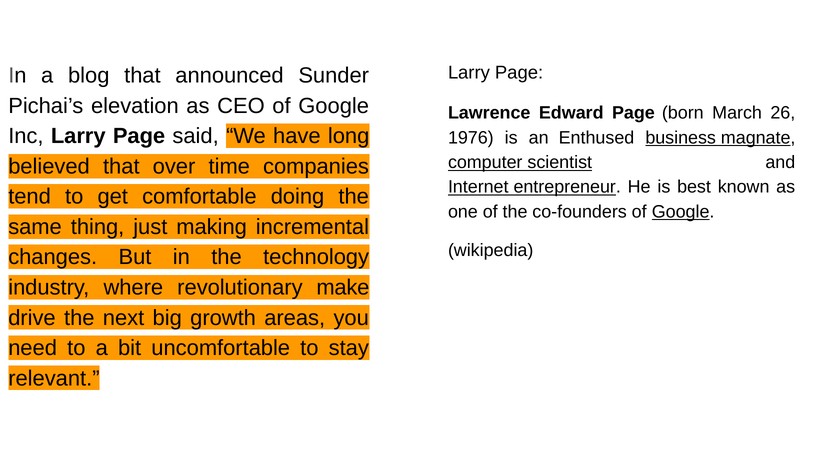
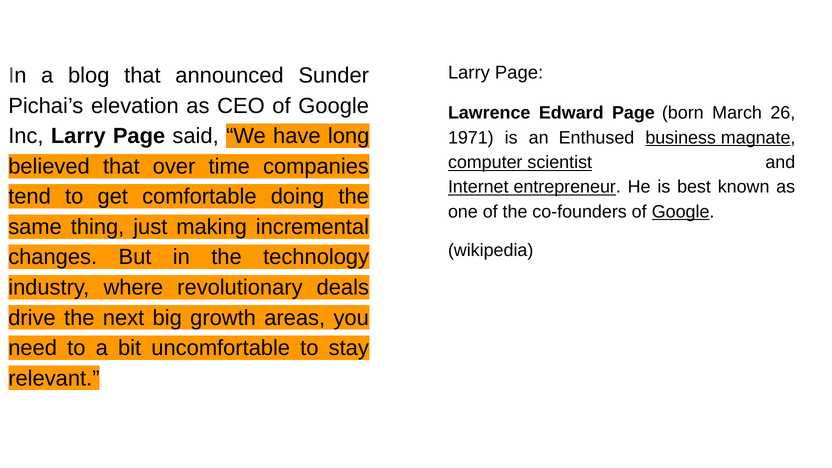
1976: 1976 -> 1971
make: make -> deals
